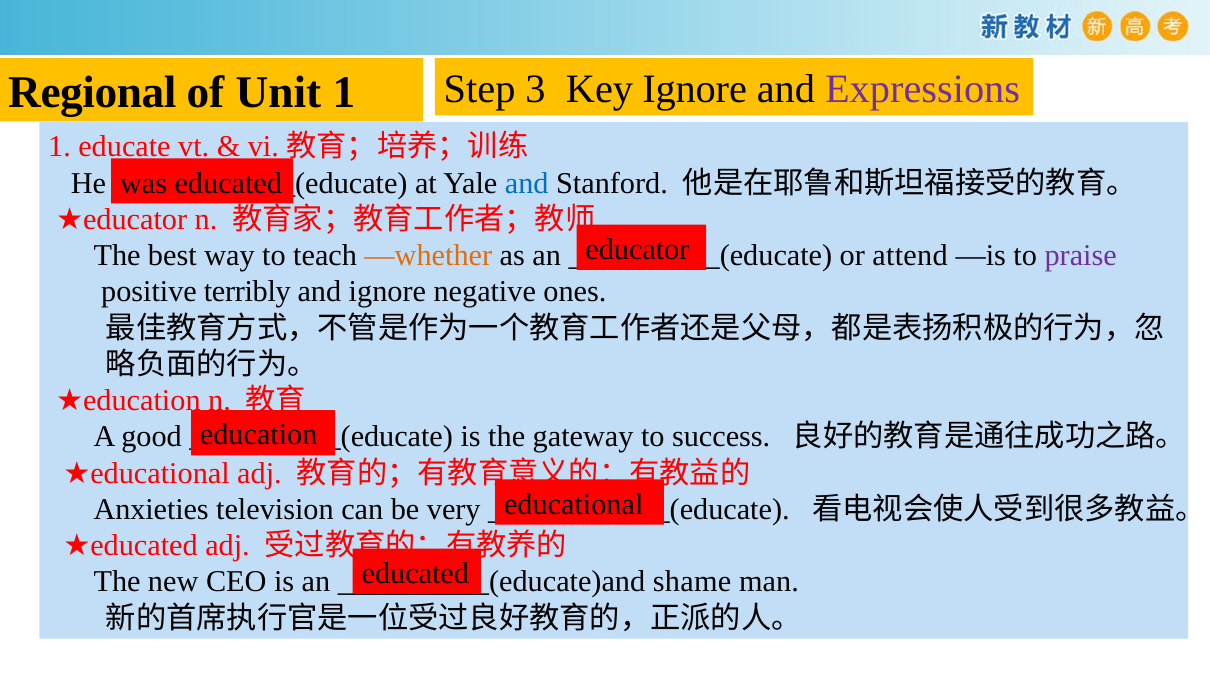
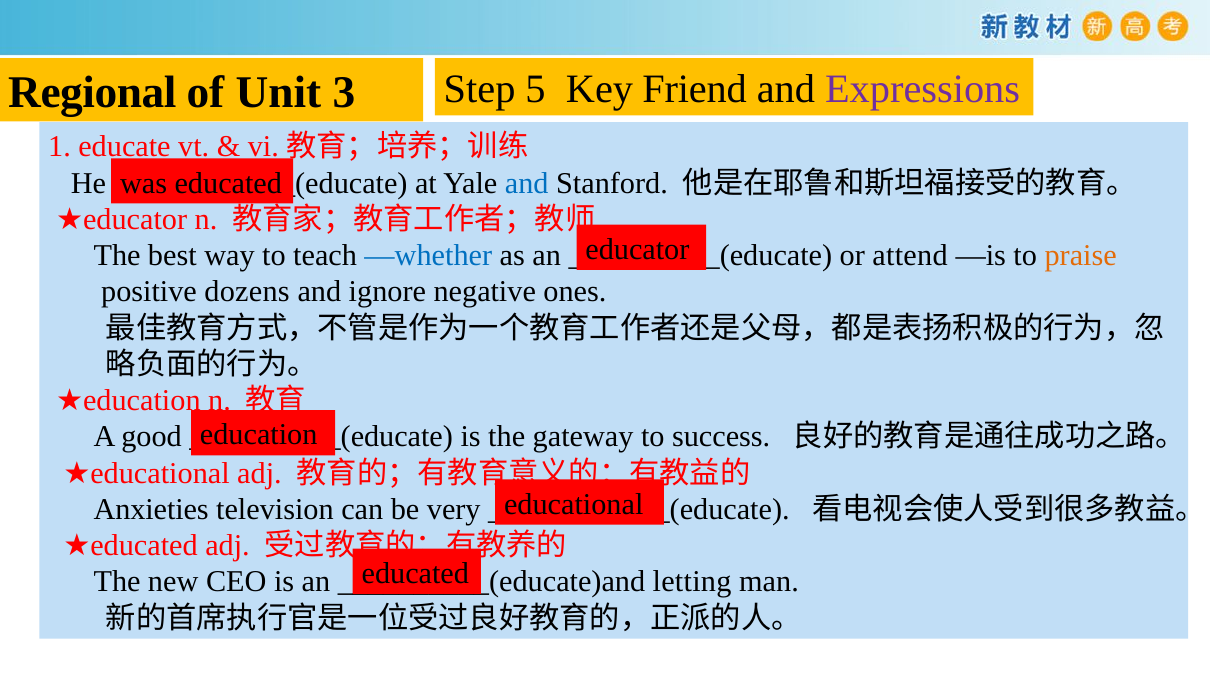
Unit 1: 1 -> 3
3: 3 -> 5
Key Ignore: Ignore -> Friend
—whether colour: orange -> blue
praise colour: purple -> orange
terribly: terribly -> dozens
shame: shame -> letting
